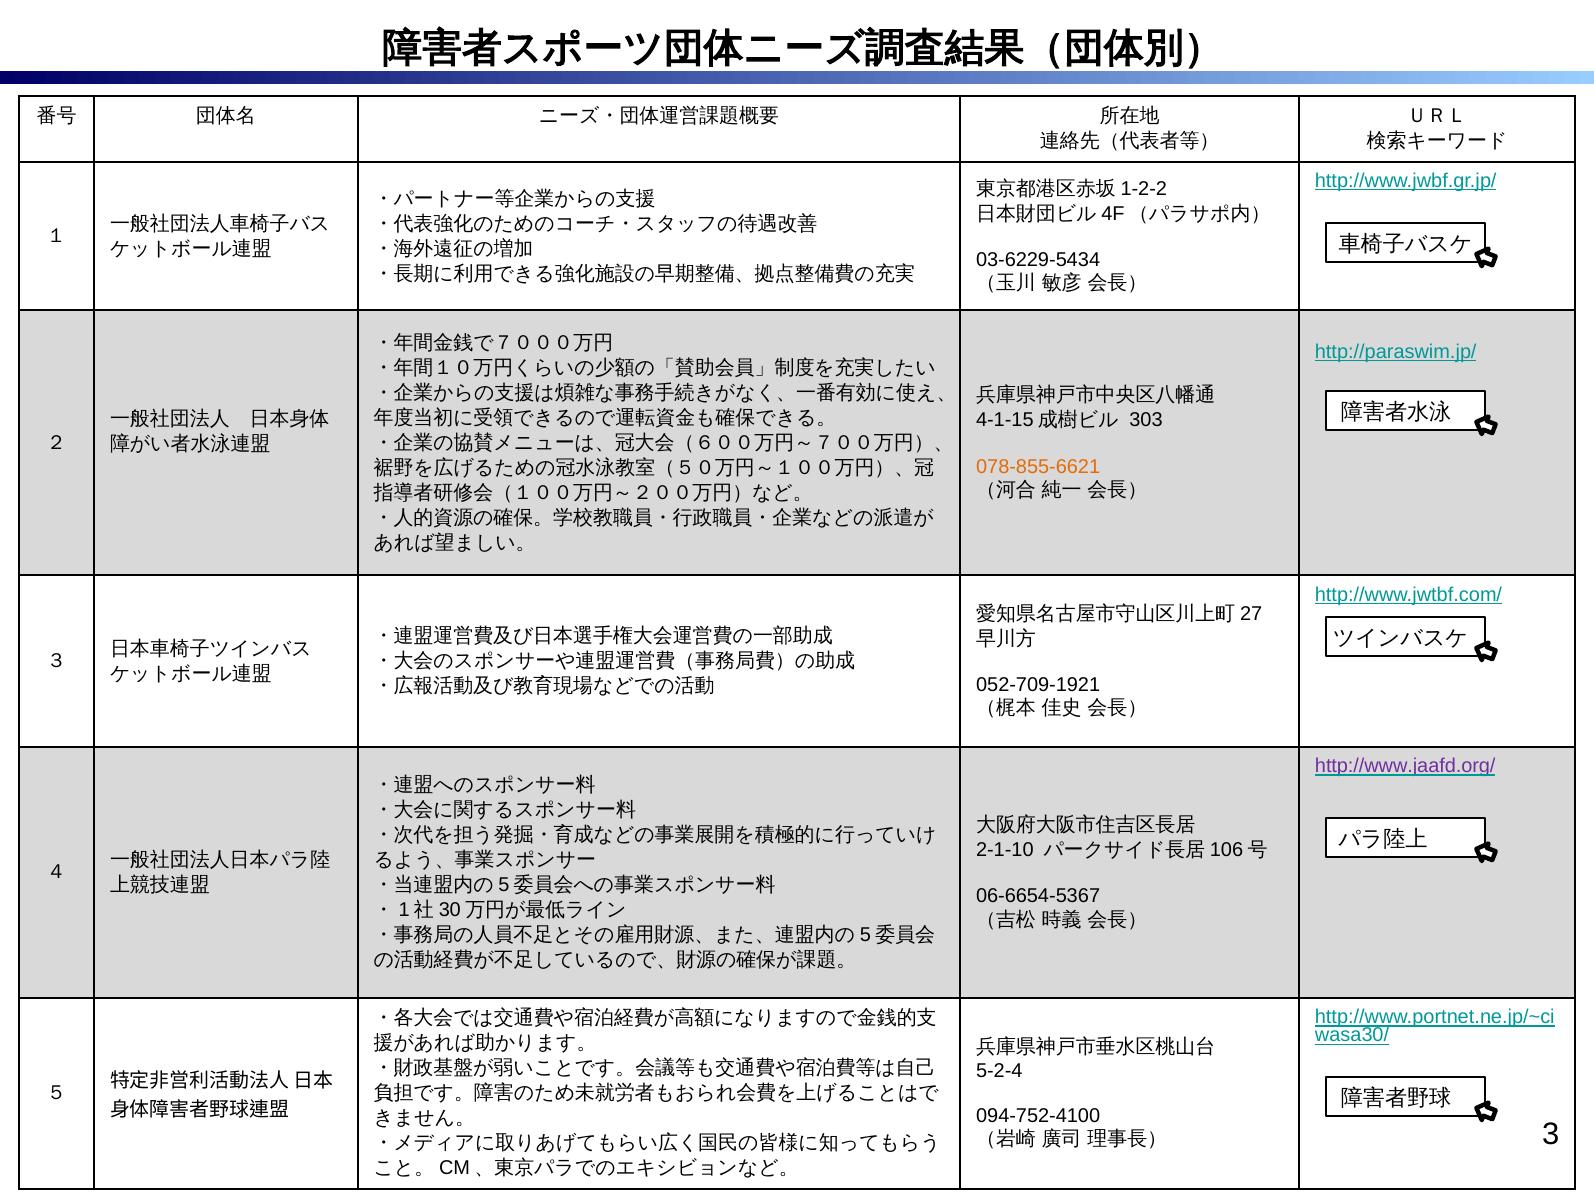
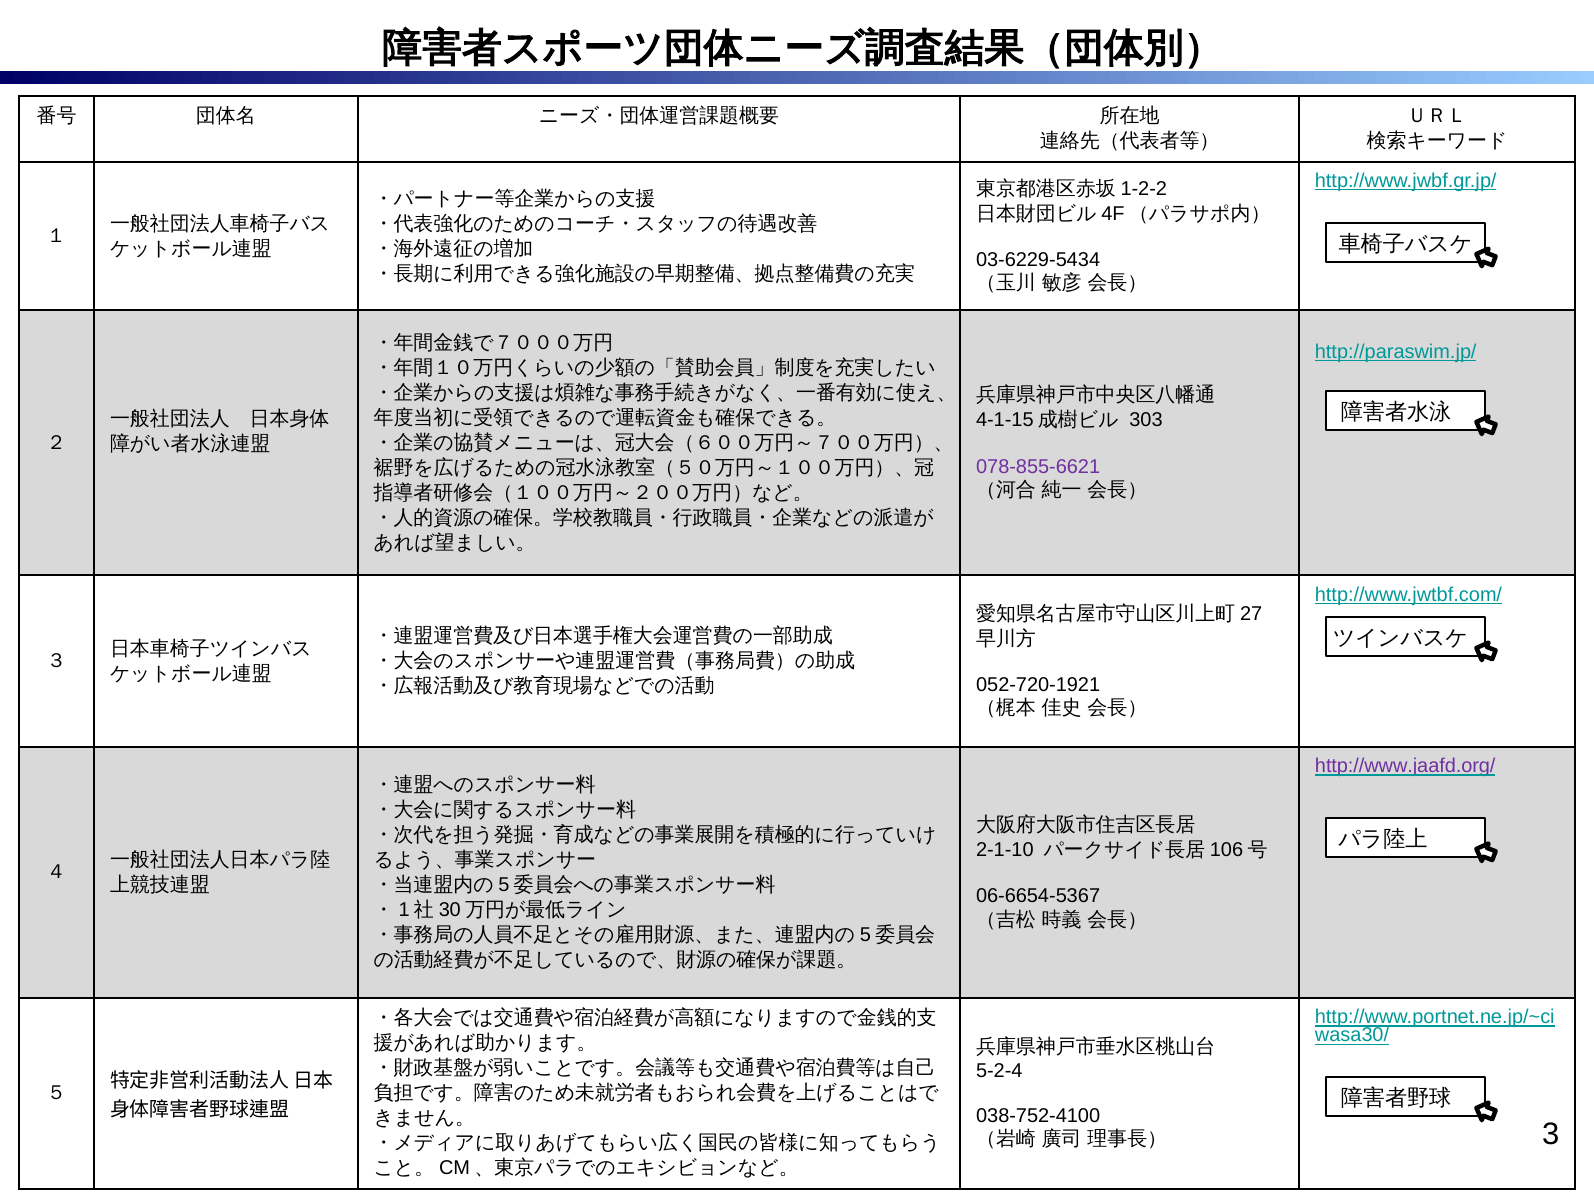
078-855-6621 colour: orange -> purple
052-709-1921: 052-709-1921 -> 052-720-1921
094-752-4100: 094-752-4100 -> 038-752-4100
